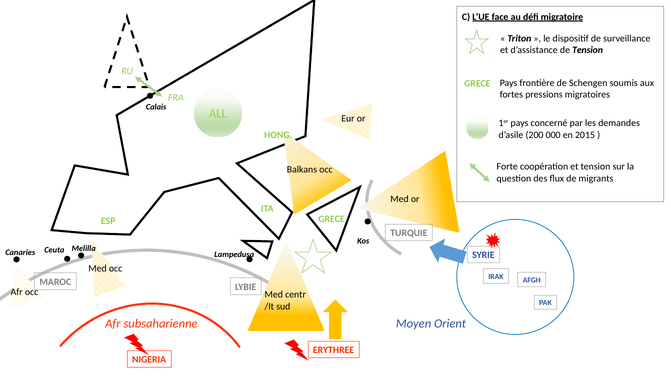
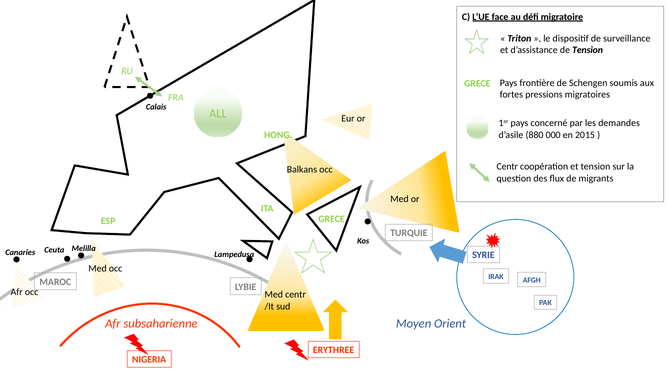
200: 200 -> 880
Forte at (507, 167): Forte -> Centr
